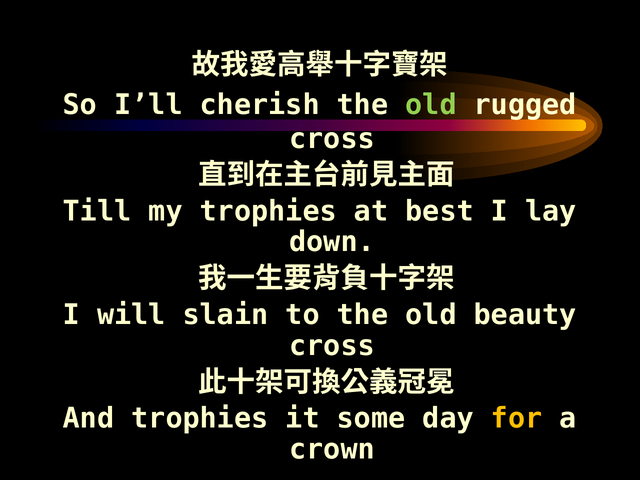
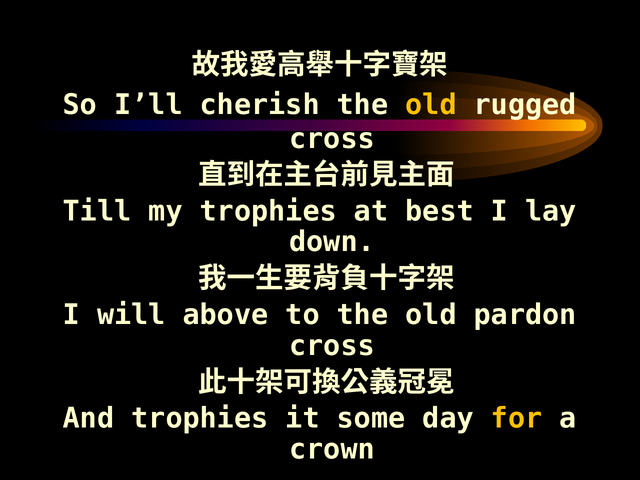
old at (431, 105) colour: light green -> yellow
slain: slain -> above
beauty: beauty -> pardon
